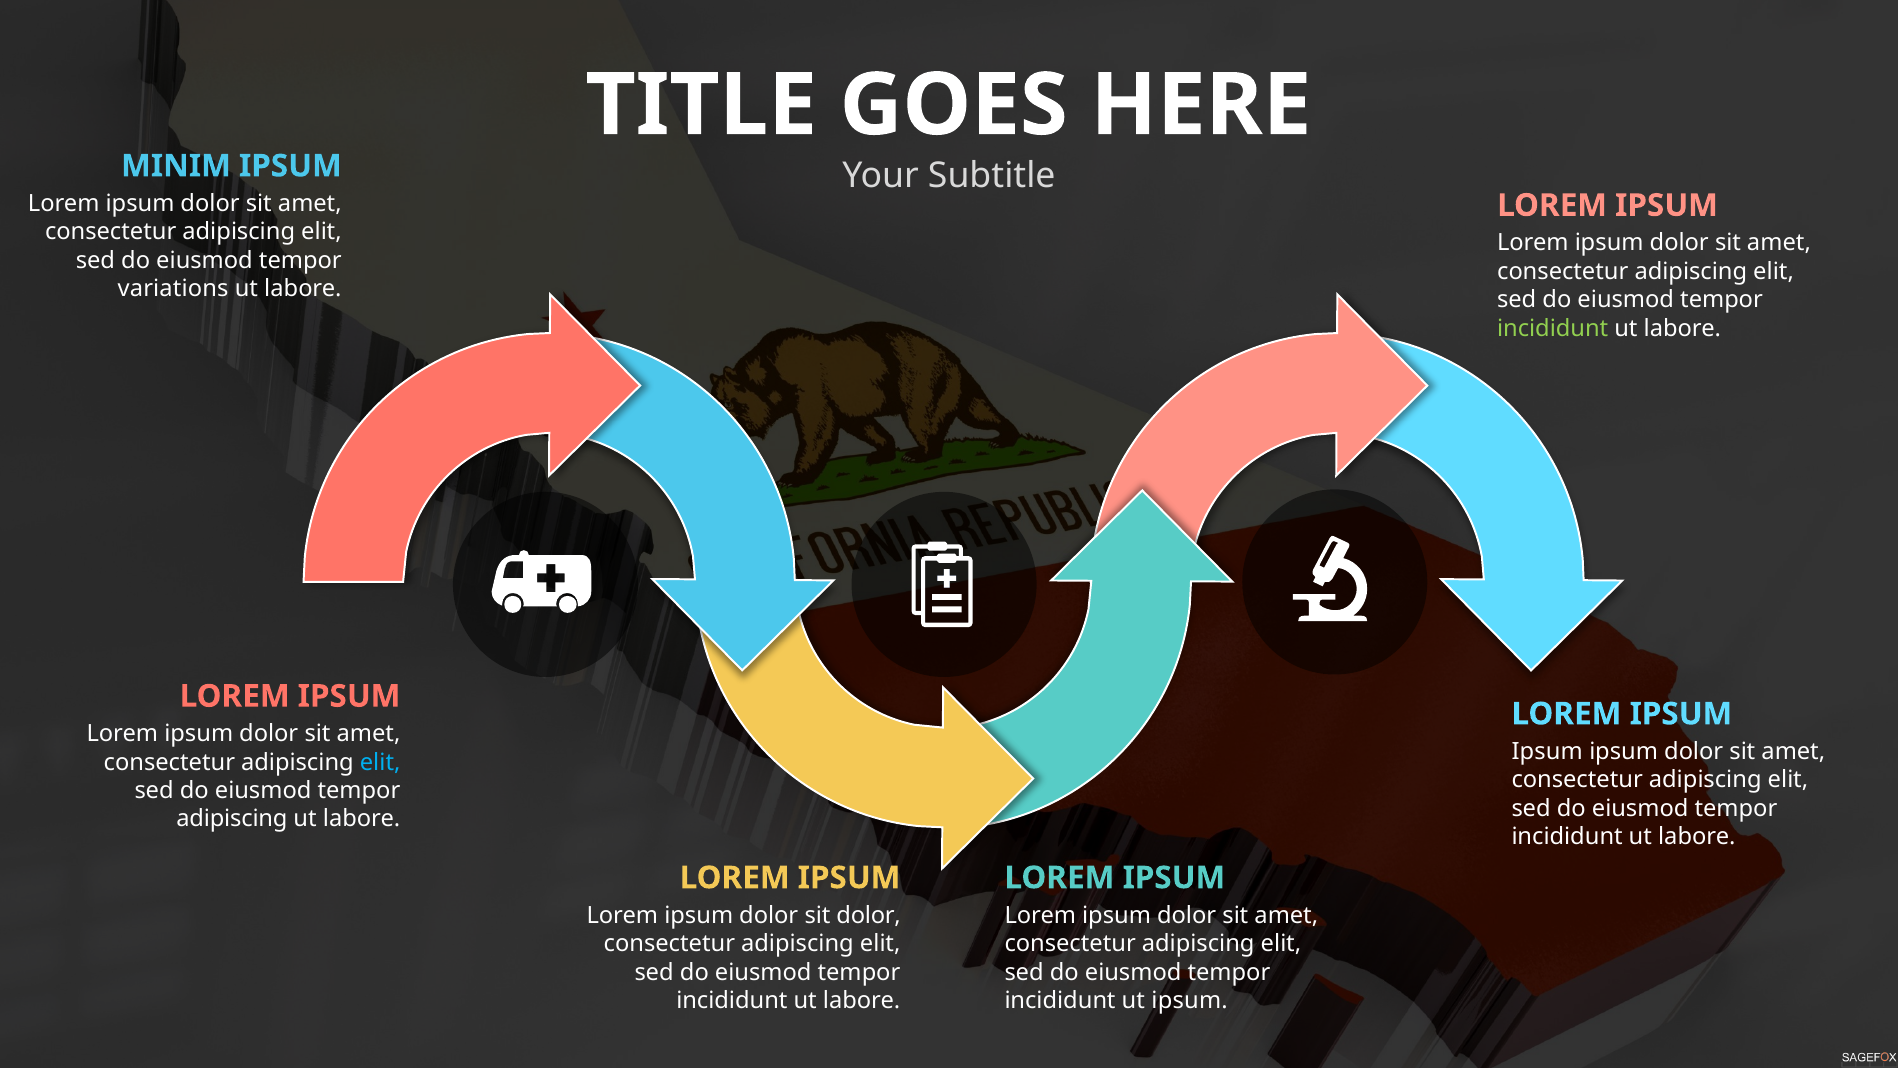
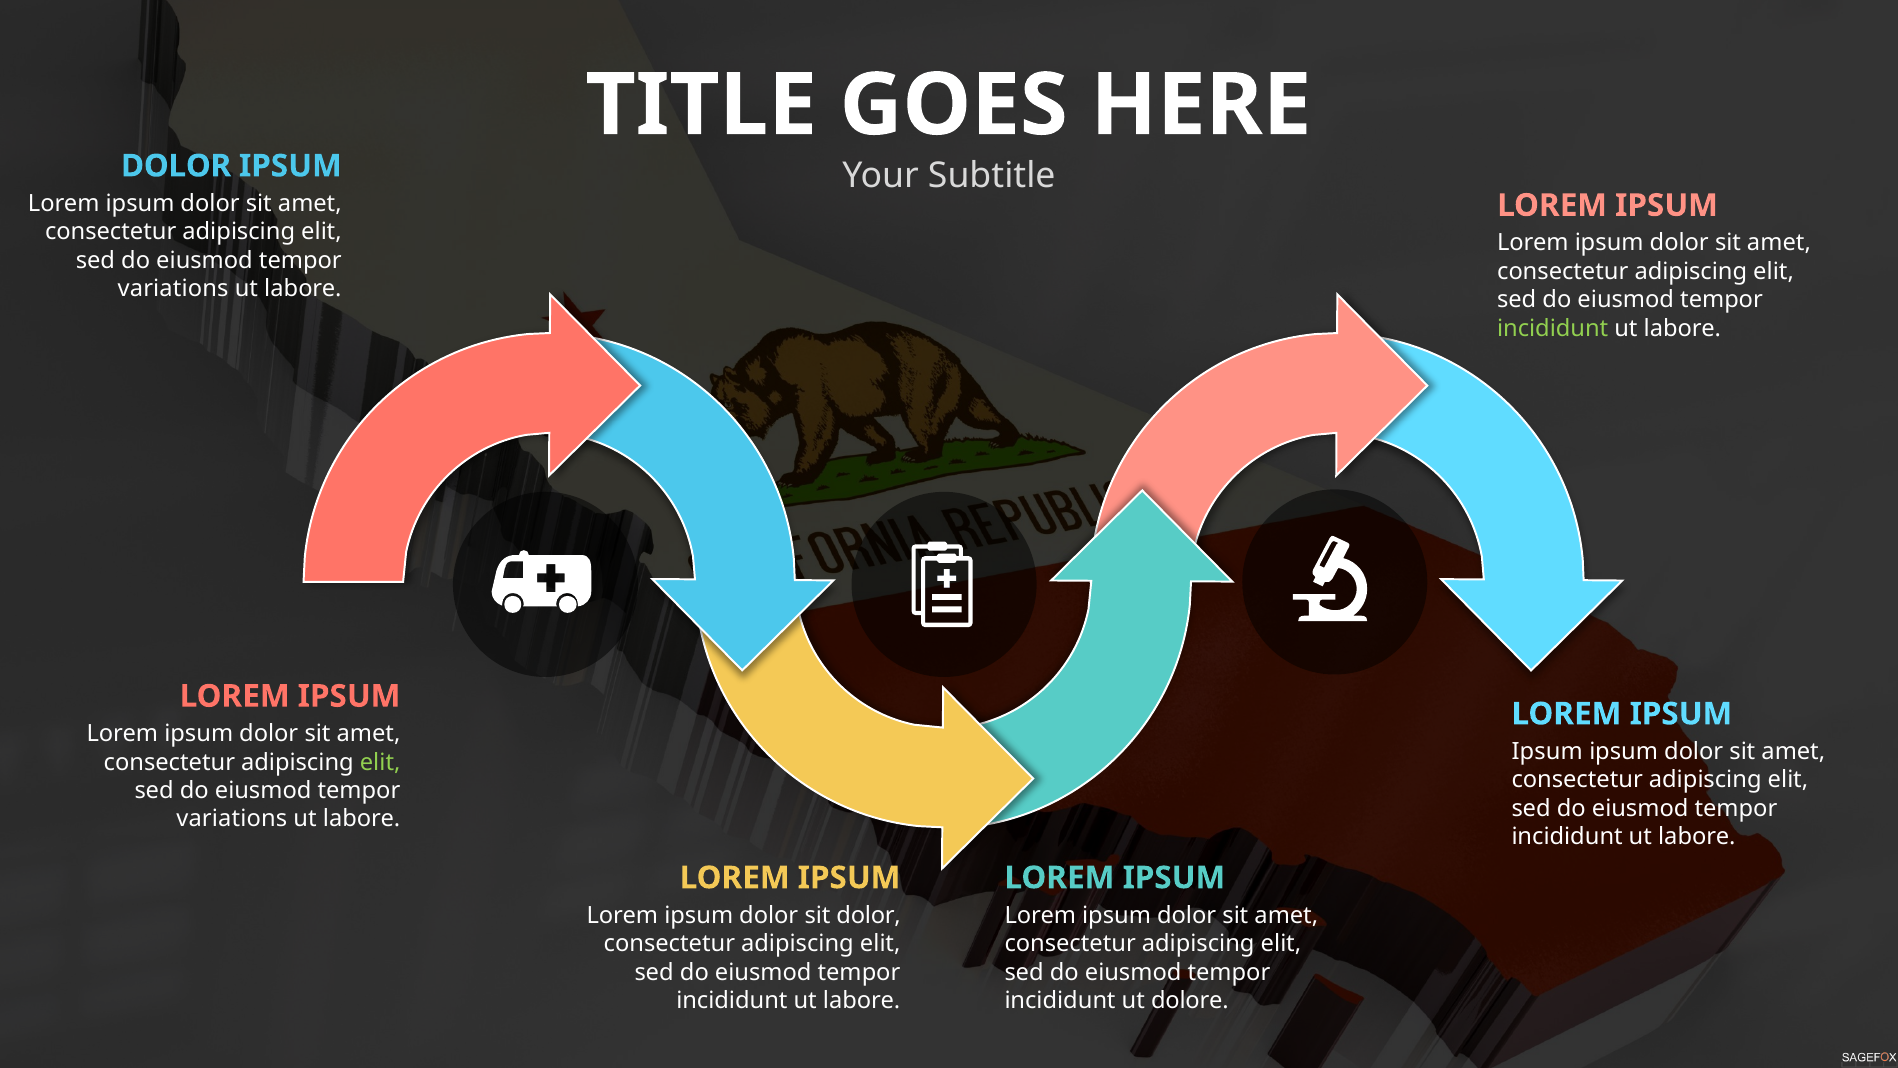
MINIM at (176, 166): MINIM -> DOLOR
elit at (380, 762) colour: light blue -> light green
adipiscing at (232, 819): adipiscing -> variations
ut ipsum: ipsum -> dolore
